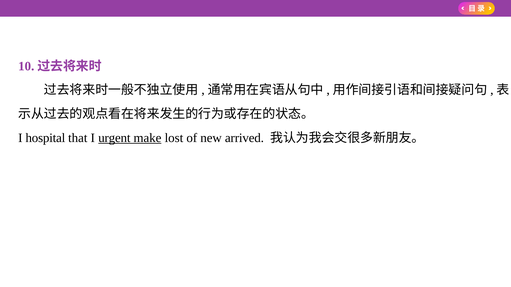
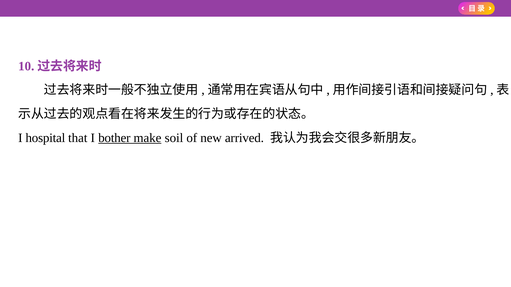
urgent: urgent -> bother
lost: lost -> soil
